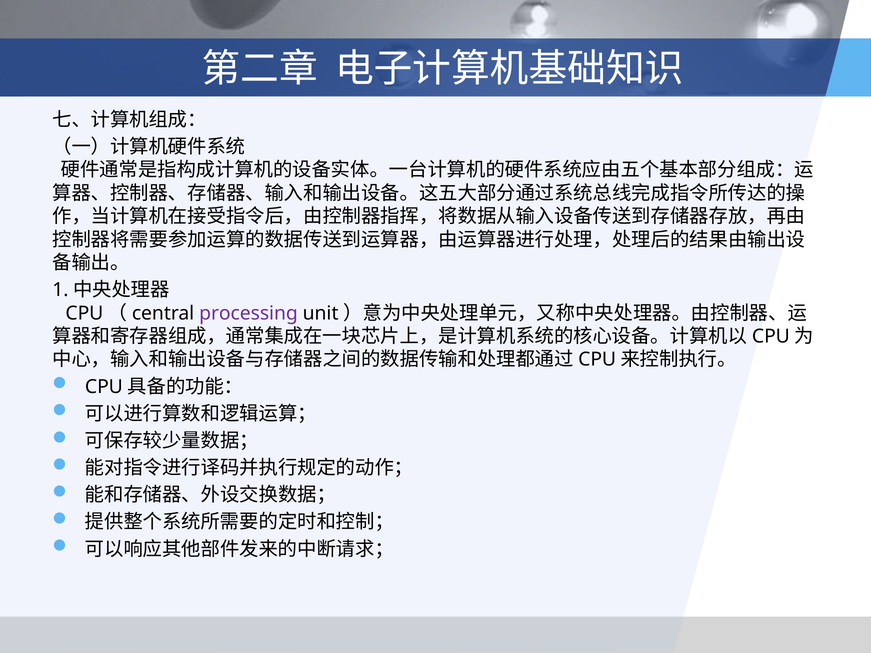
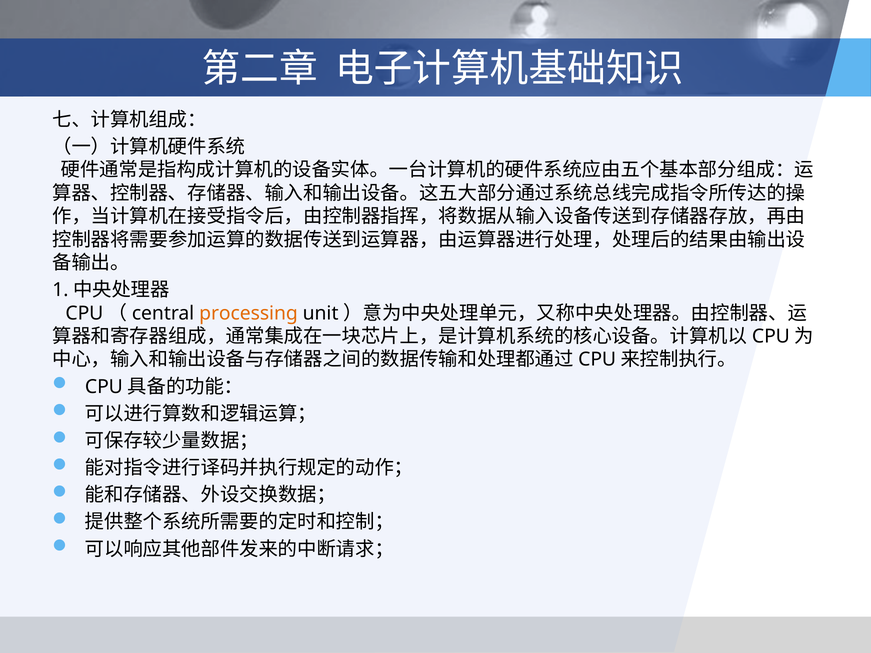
processing colour: purple -> orange
